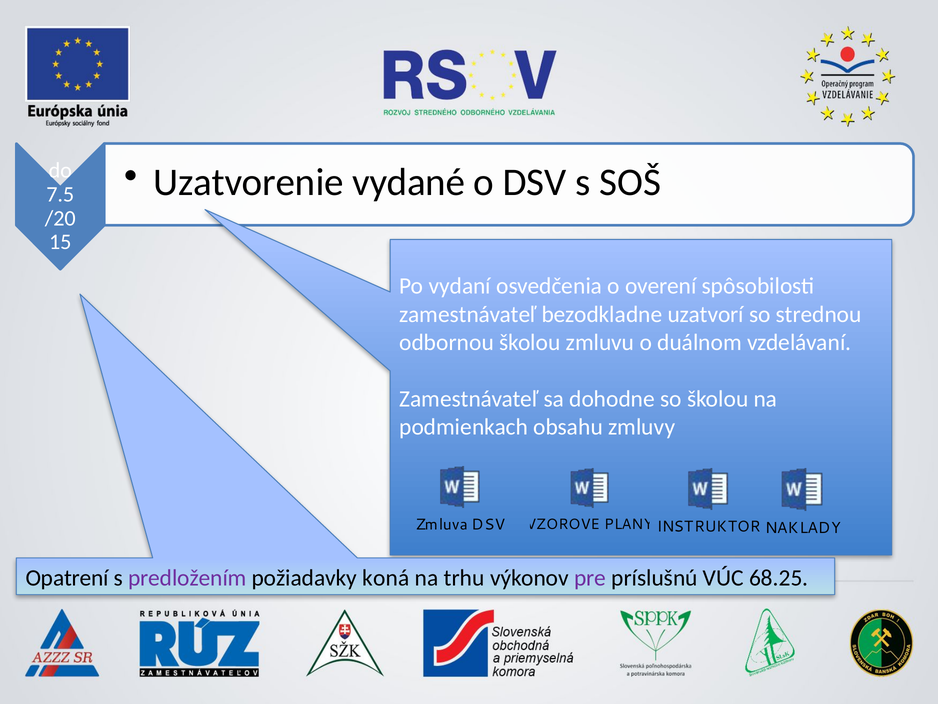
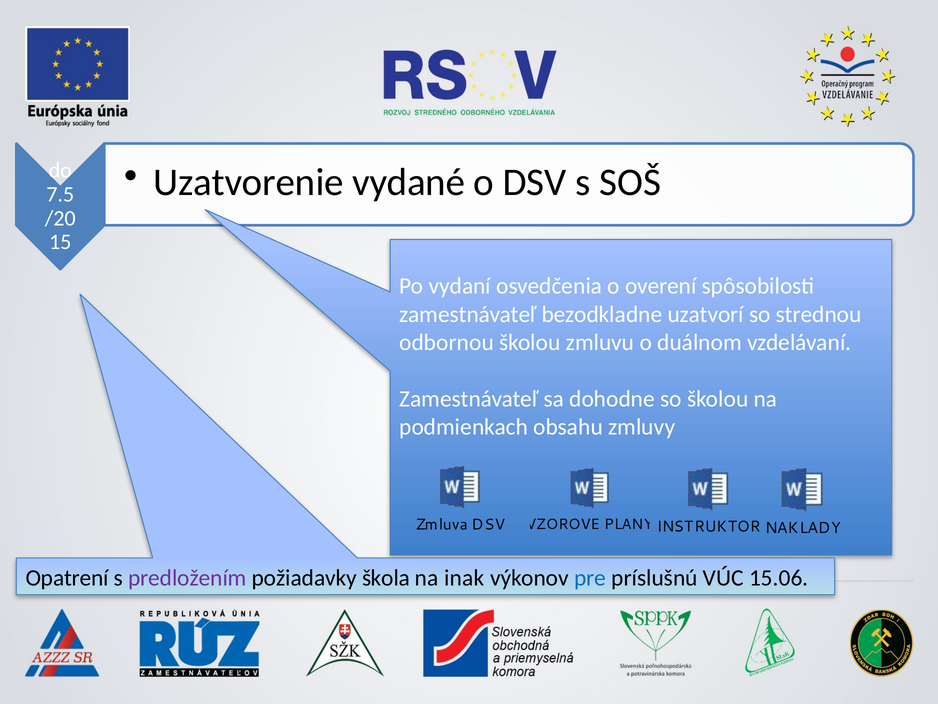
koná: koná -> škola
trhu: trhu -> inak
pre colour: purple -> blue
68.25: 68.25 -> 15.06
